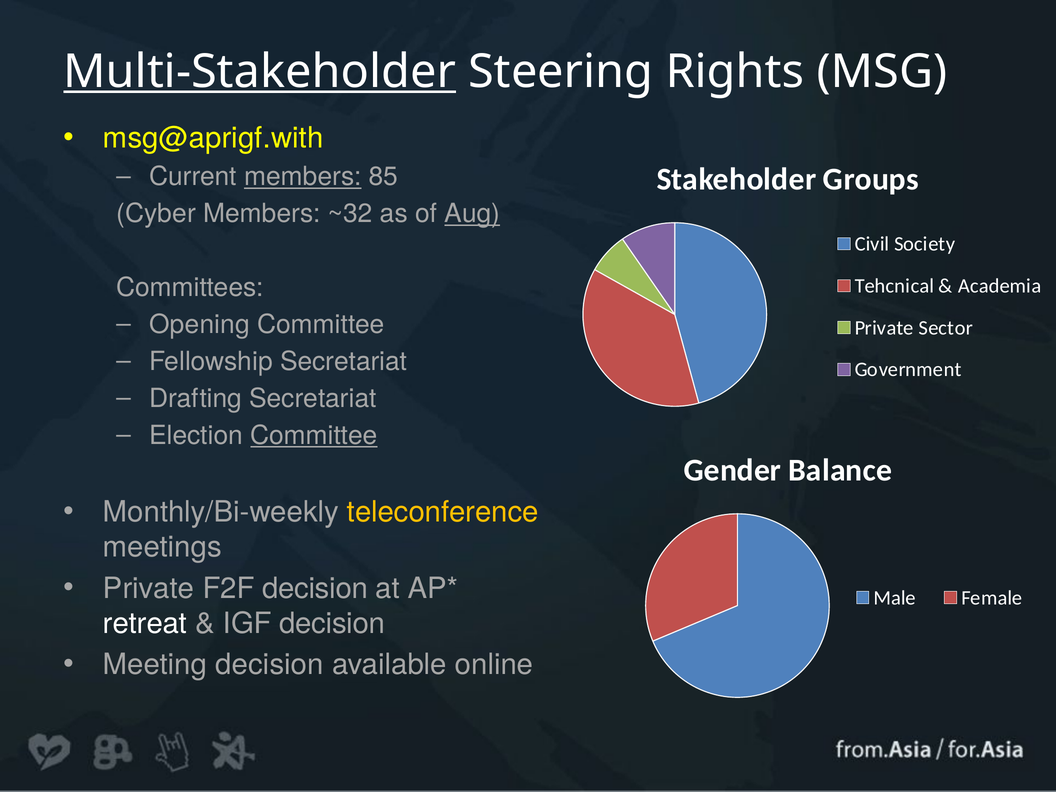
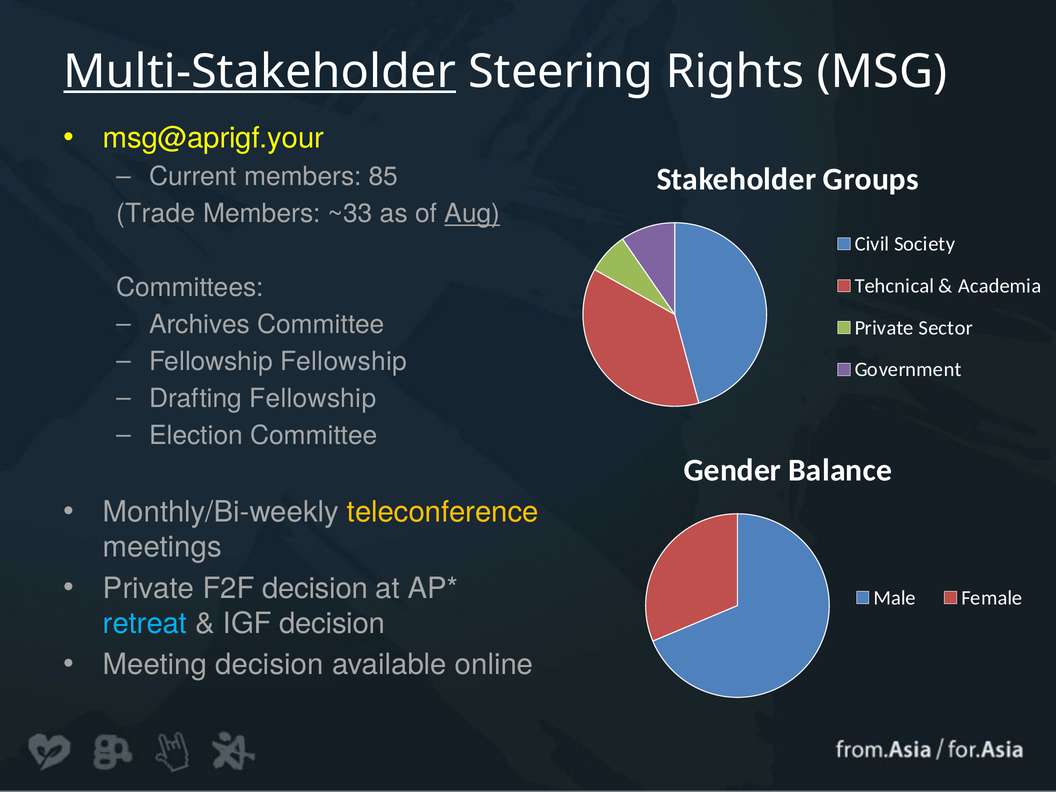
msg@aprigf.with: msg@aprigf.with -> msg@aprigf.your
members at (303, 177) underline: present -> none
Cyber: Cyber -> Trade
~32: ~32 -> ~33
Opening: Opening -> Archives
Fellowship Secretariat: Secretariat -> Fellowship
Drafting Secretariat: Secretariat -> Fellowship
Committee at (314, 435) underline: present -> none
retreat colour: white -> light blue
